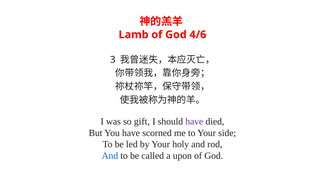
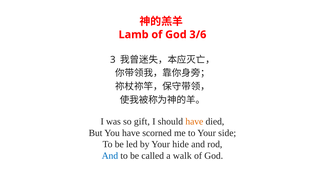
4/6: 4/6 -> 3/6
have at (194, 121) colour: purple -> orange
holy: holy -> hide
upon: upon -> walk
